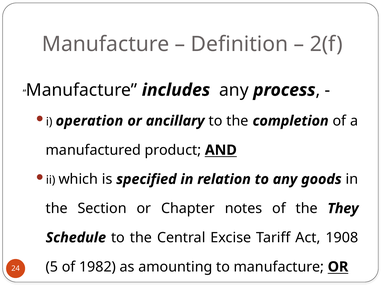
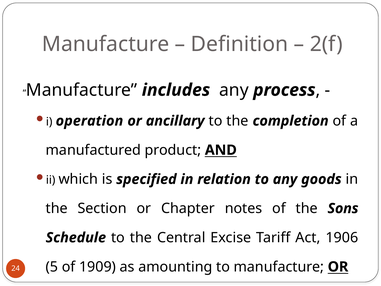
They: They -> Sons
1908: 1908 -> 1906
1982: 1982 -> 1909
